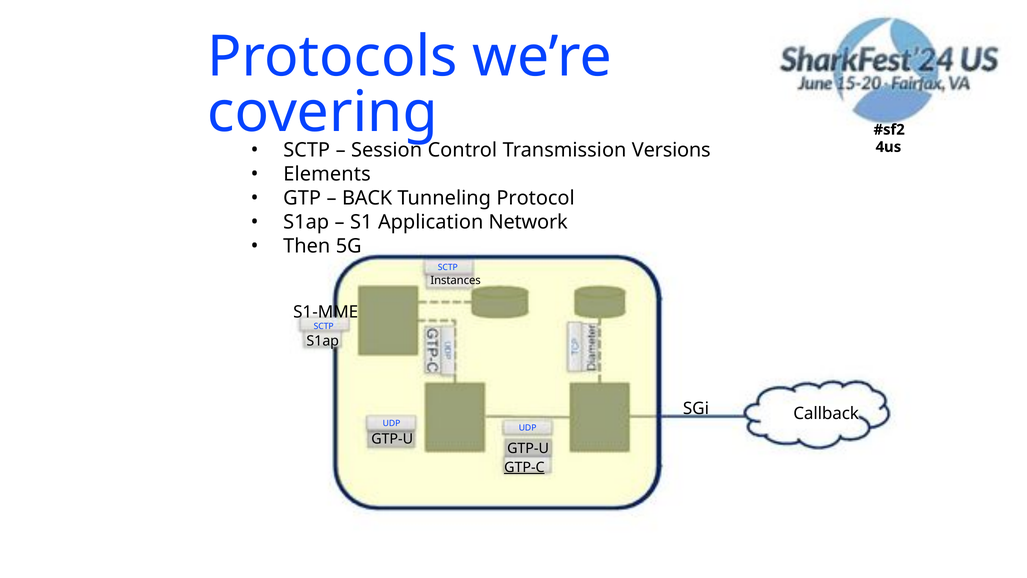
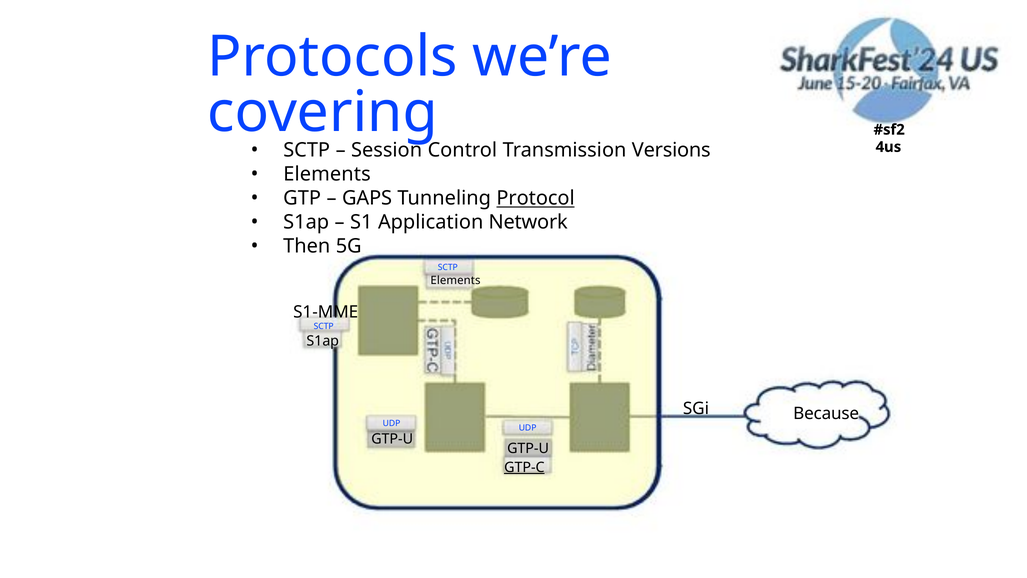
BACK: BACK -> GAPS
Protocol underline: none -> present
Instances at (456, 281): Instances -> Elements
Callback: Callback -> Because
